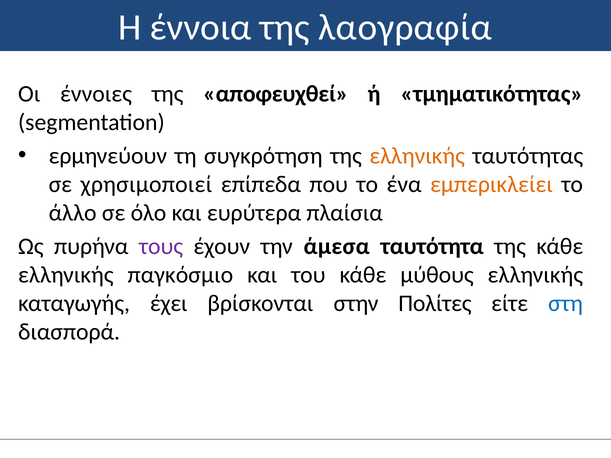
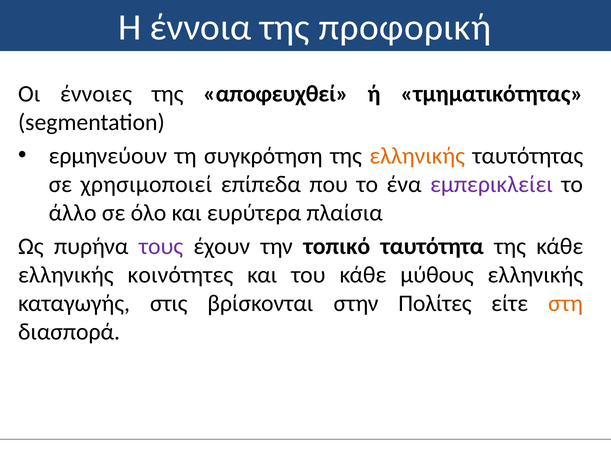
λαογραφία: λαογραφία -> προφορική
εμπερικλείει colour: orange -> purple
άμεσα: άμεσα -> τοπικό
παγκόσμιο: παγκόσμιο -> κοινότητες
έχει: έχει -> στις
στη colour: blue -> orange
